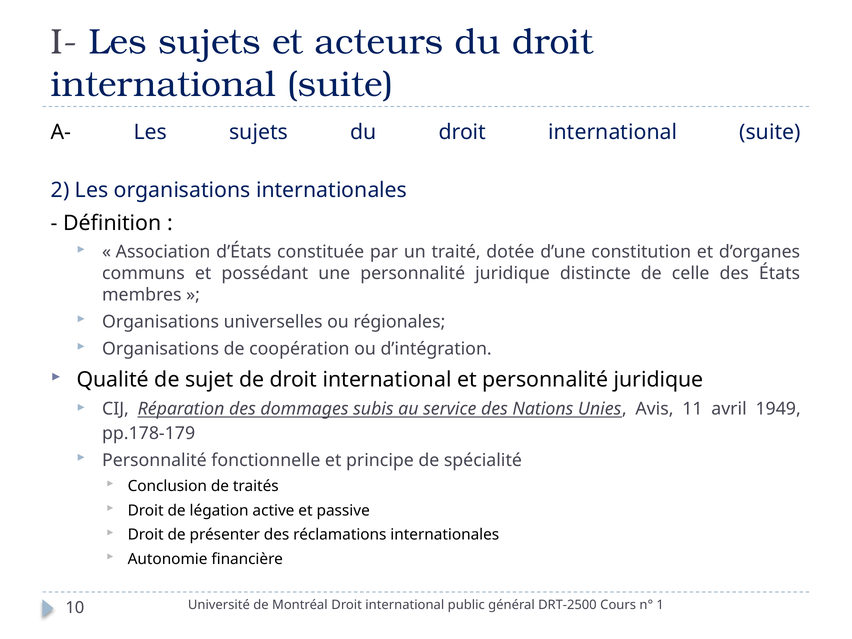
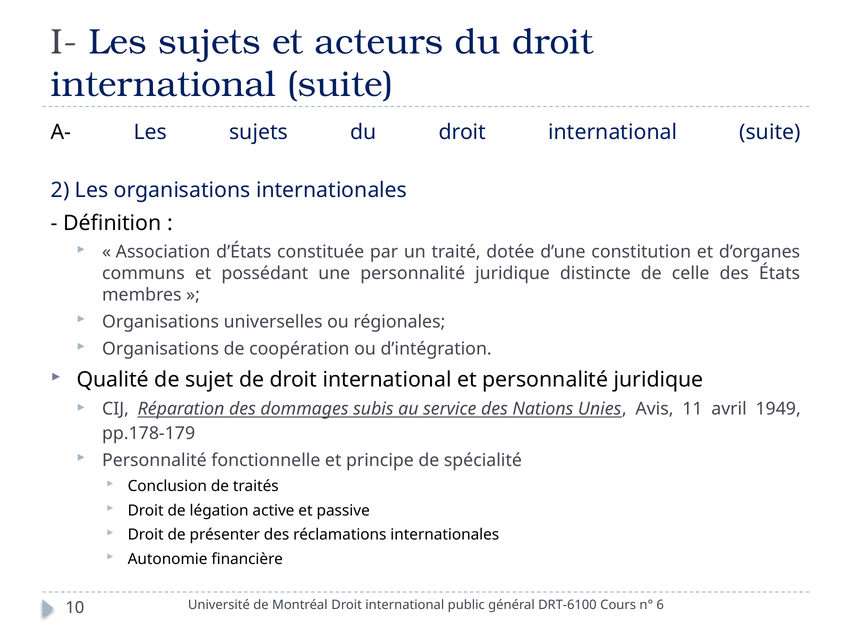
DRT-2500: DRT-2500 -> DRT-6100
1: 1 -> 6
